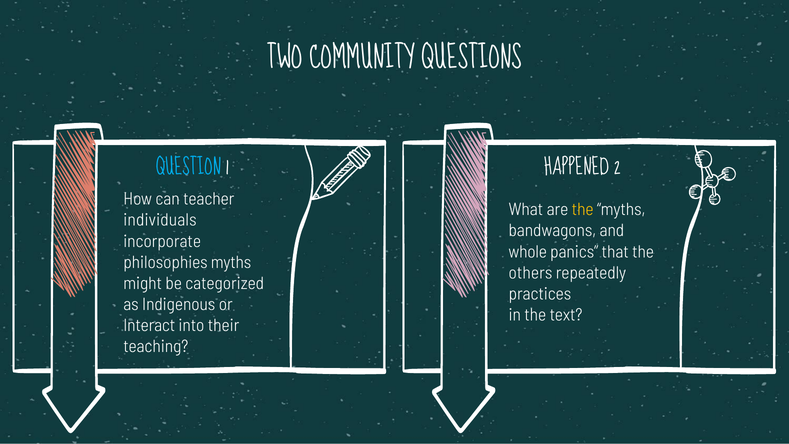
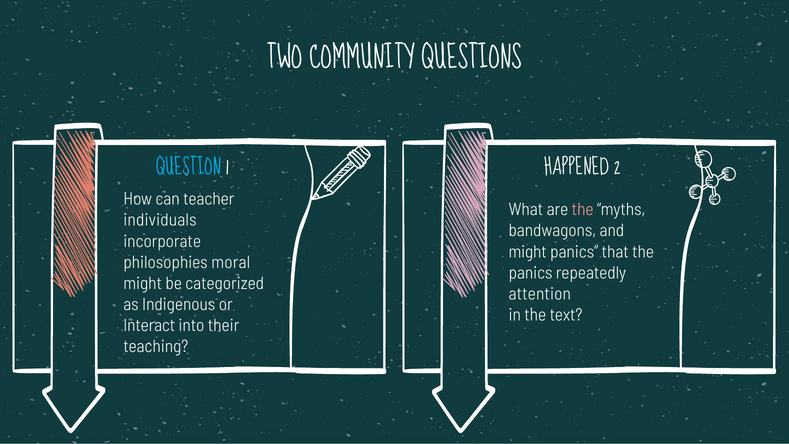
the at (583, 210) colour: yellow -> pink
whole at (528, 252): whole -> might
philosophies myths: myths -> moral
others at (530, 273): others -> panics
practices: practices -> attention
